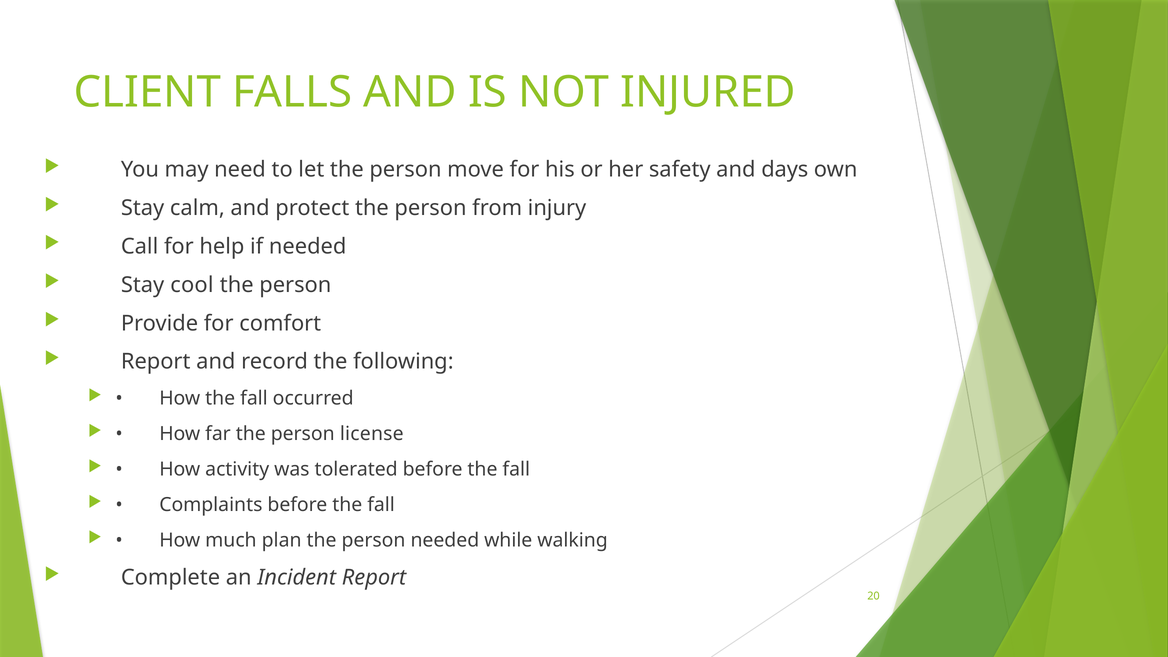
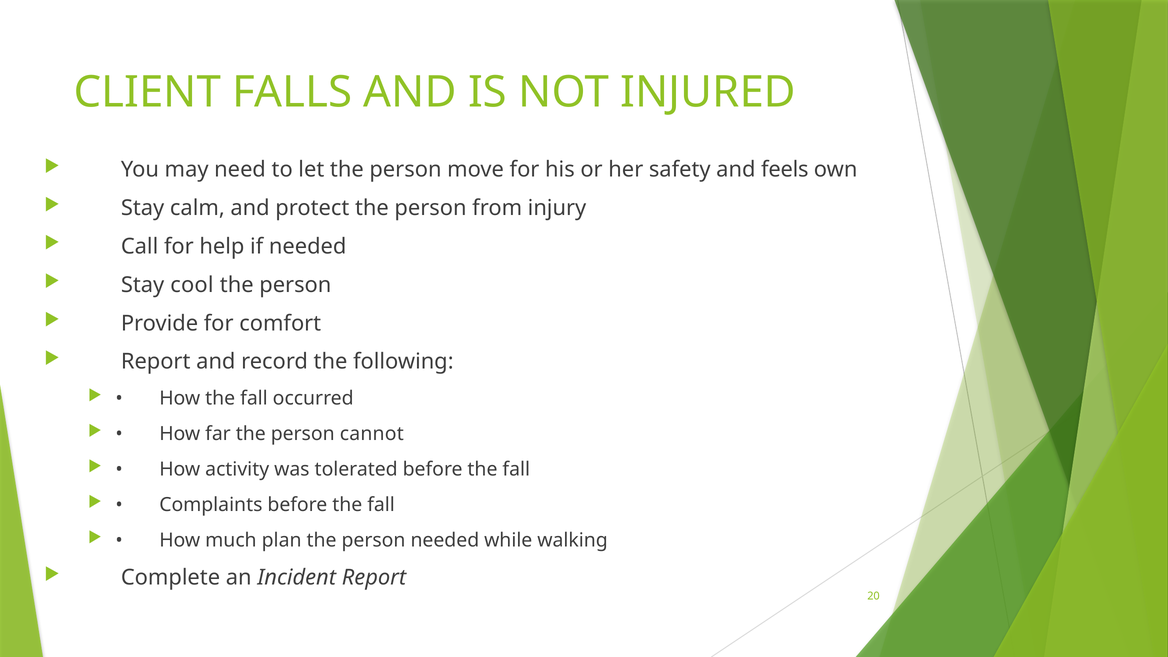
days: days -> feels
license: license -> cannot
